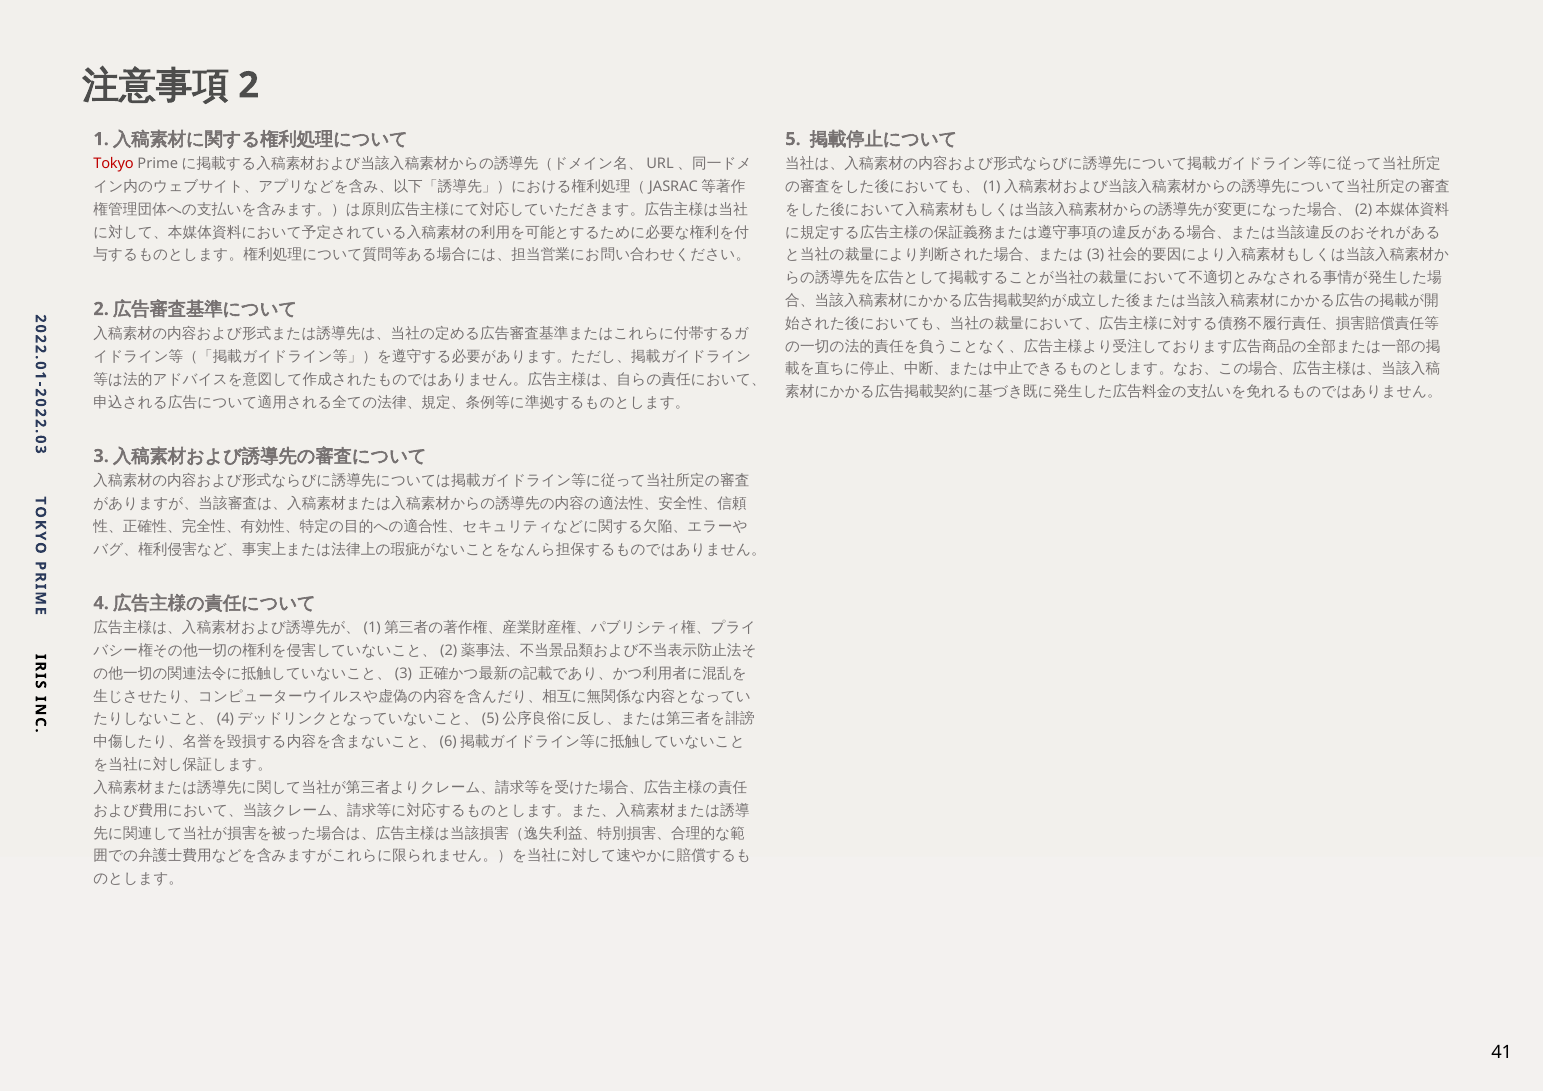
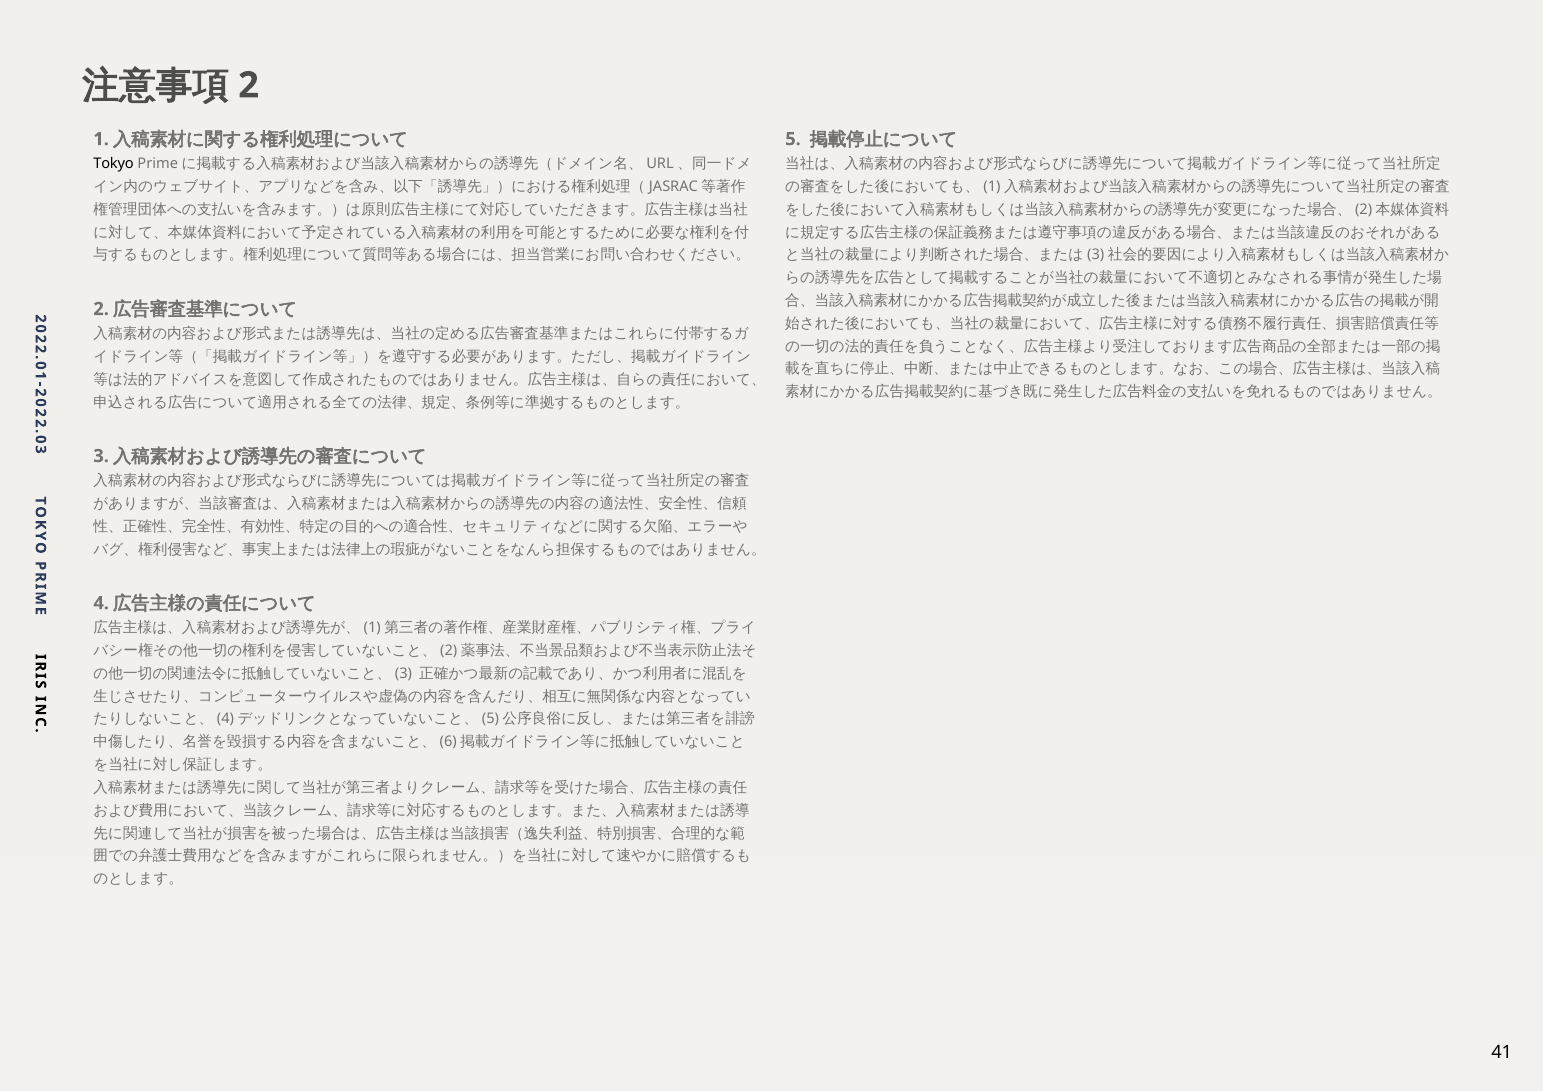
Tokyo colour: red -> black
